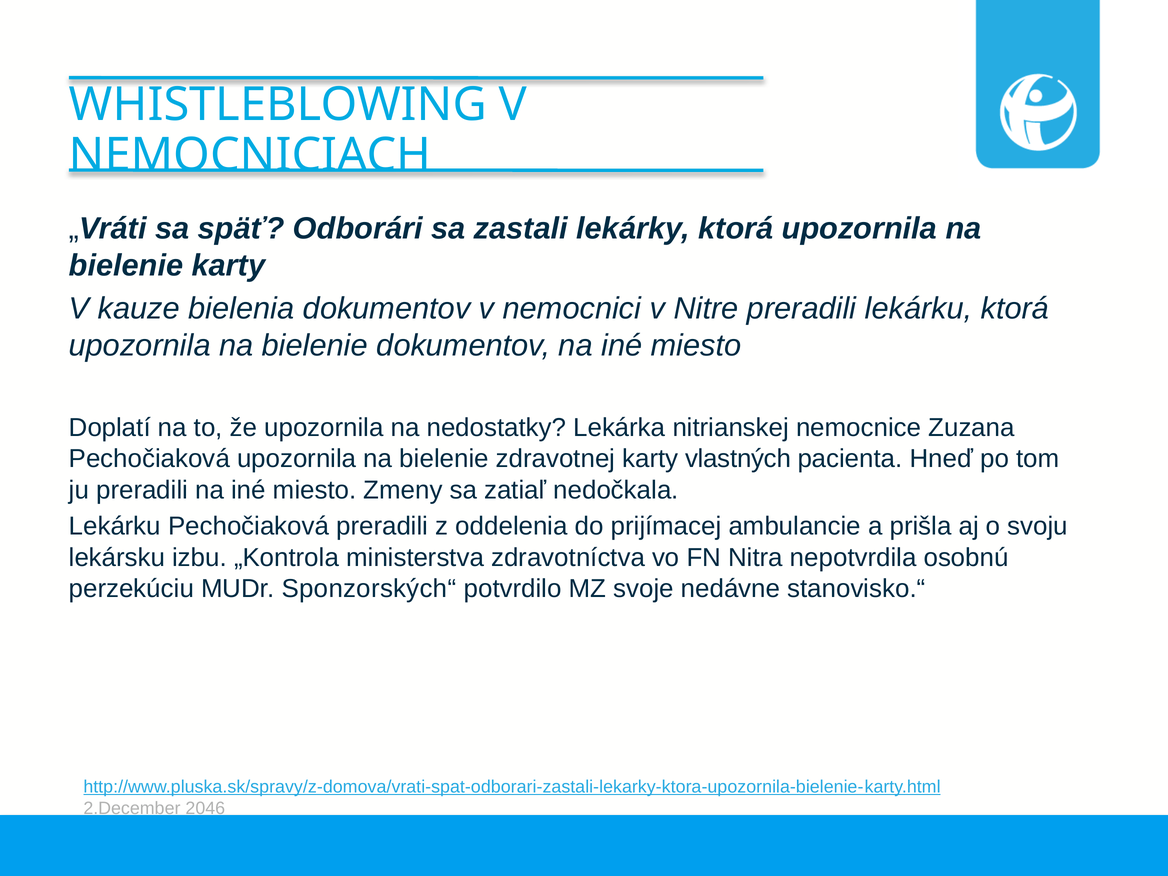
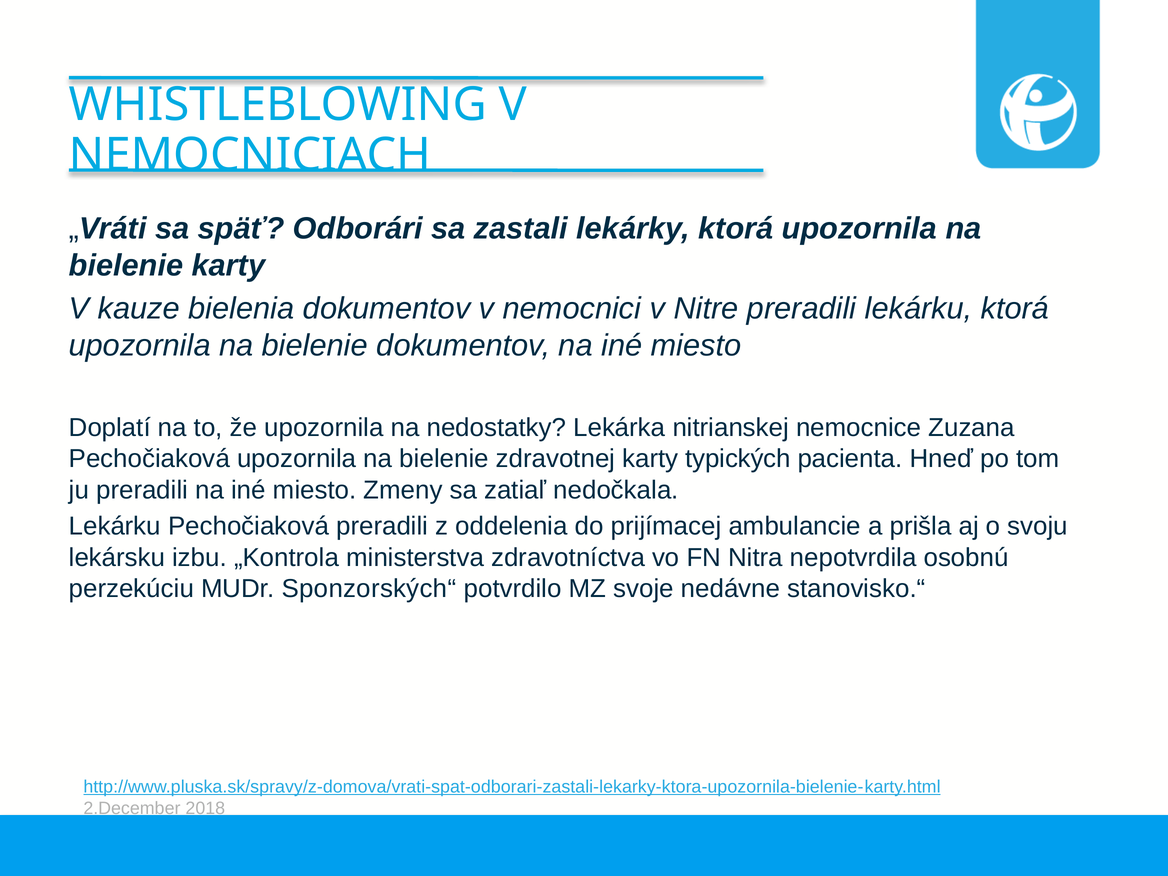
vlastných: vlastných -> typických
2046: 2046 -> 2018
